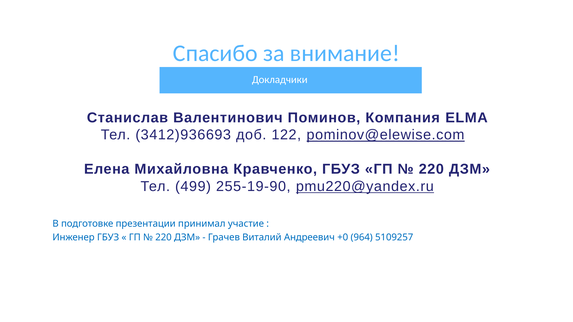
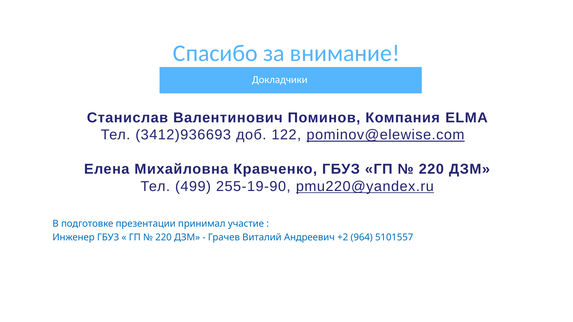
+0: +0 -> +2
5109257: 5109257 -> 5101557
